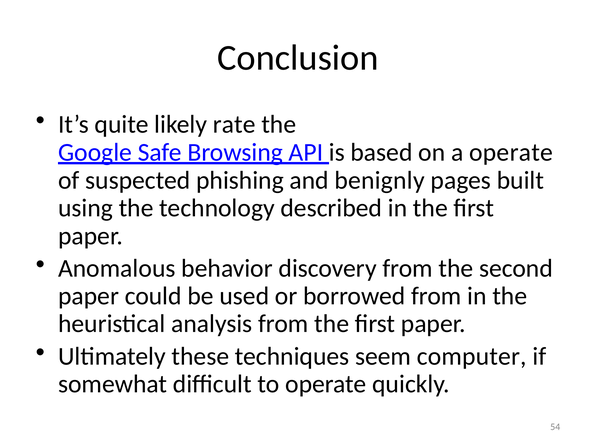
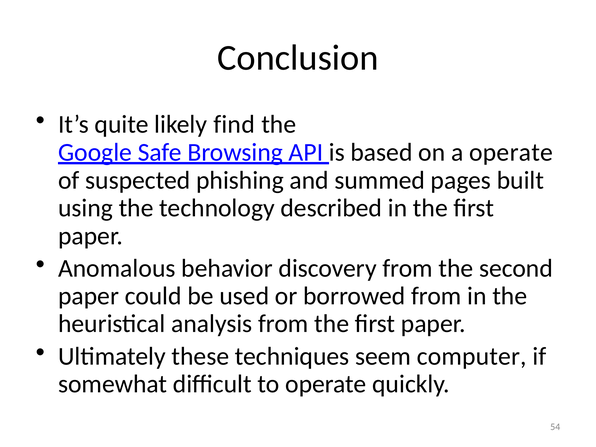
rate: rate -> find
benignly: benignly -> summed
